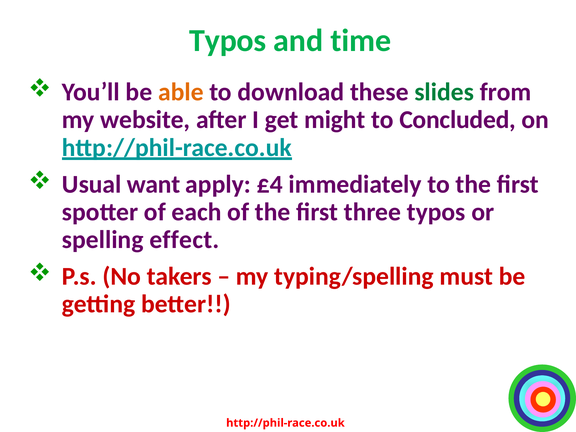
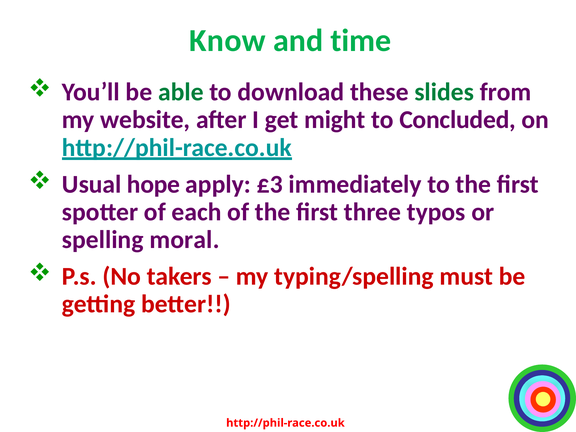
Typos at (228, 41): Typos -> Know
able colour: orange -> green
want: want -> hope
£4: £4 -> £3
effect: effect -> moral
